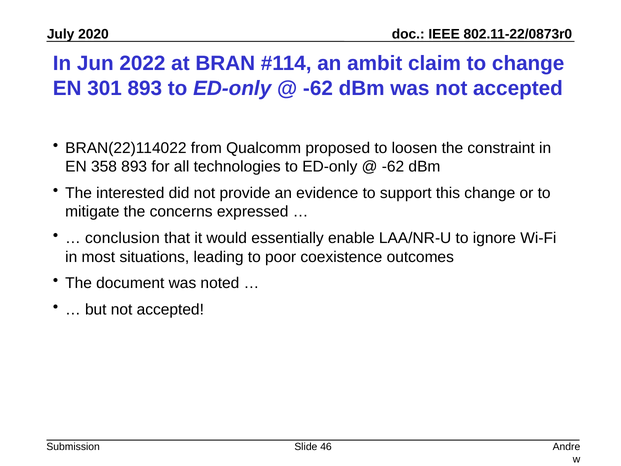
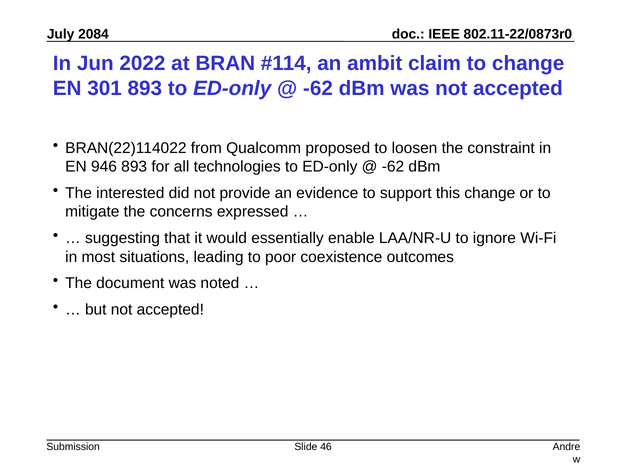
2020: 2020 -> 2084
358: 358 -> 946
conclusion: conclusion -> suggesting
